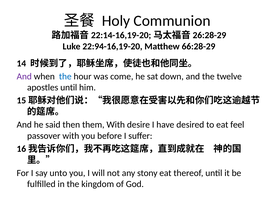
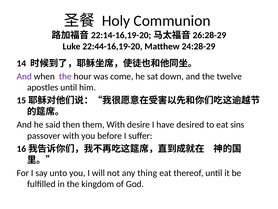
22:94-16,19-20: 22:94-16,19-20 -> 22:44-16,19-20
66:28-29: 66:28-29 -> 24:28-29
the at (65, 76) colour: blue -> purple
feel: feel -> sins
stony: stony -> thing
